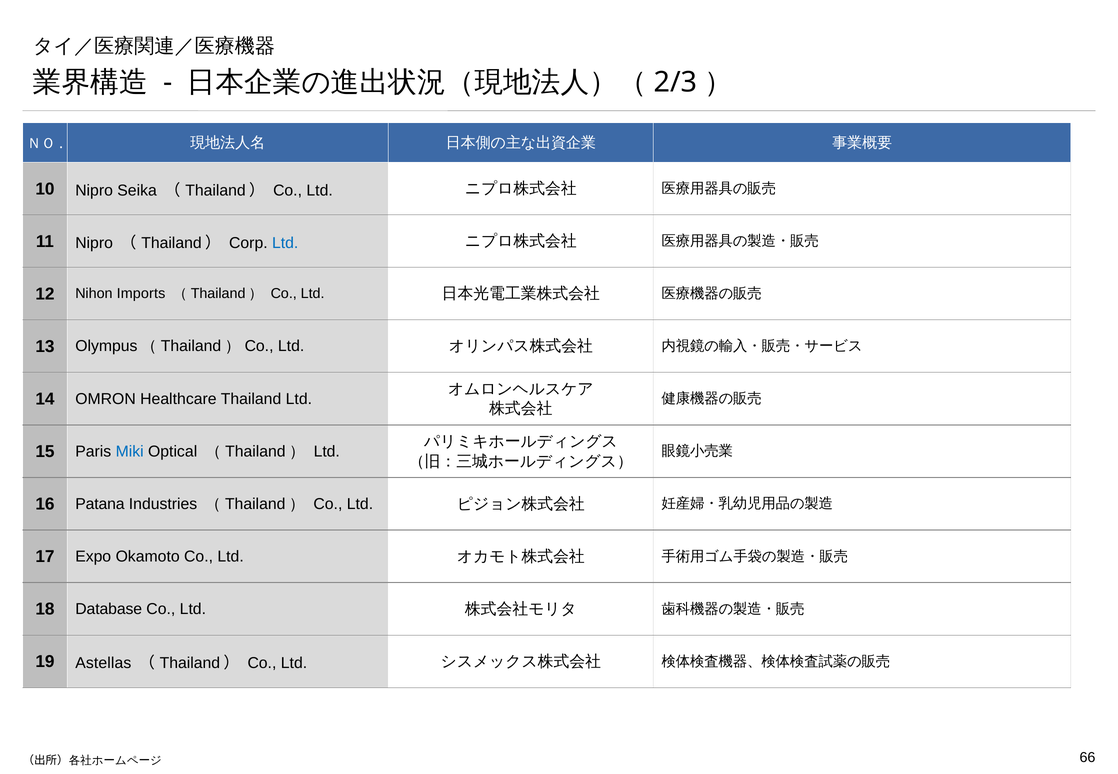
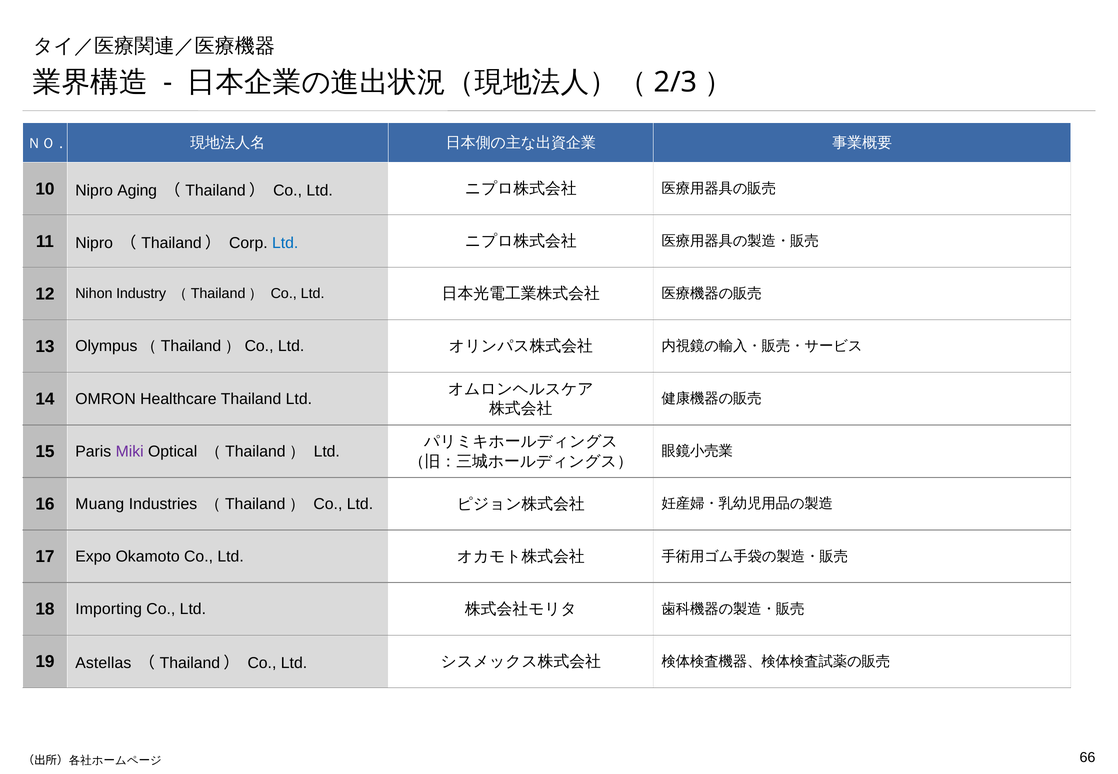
Seika: Seika -> Aging
Imports: Imports -> Industry
Miki colour: blue -> purple
Patana: Patana -> Muang
Database: Database -> Importing
